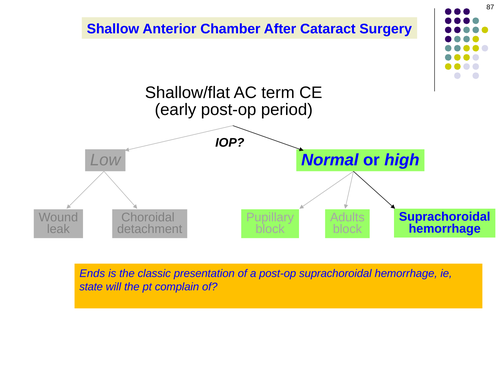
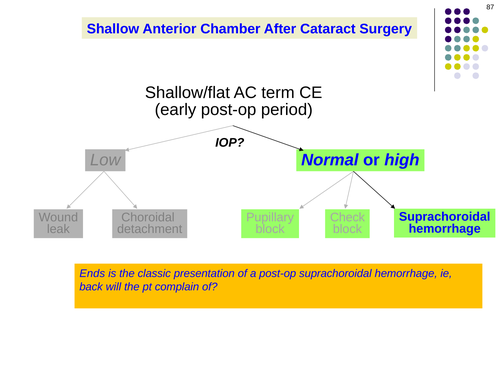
Adults: Adults -> Check
state: state -> back
